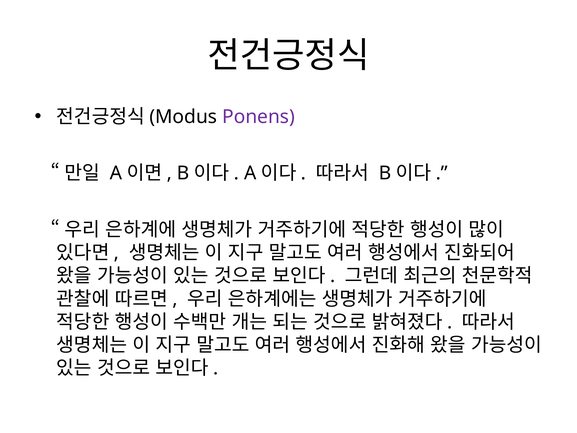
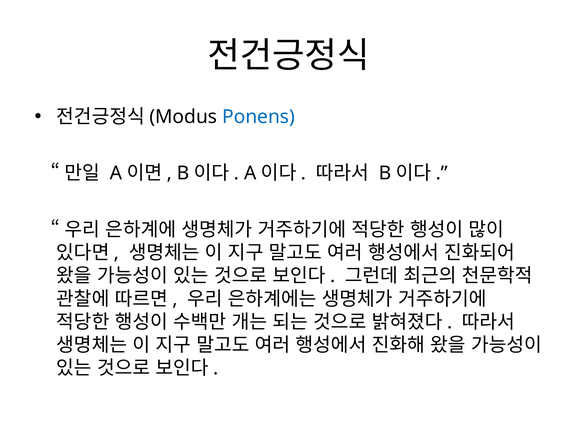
Ponens colour: purple -> blue
